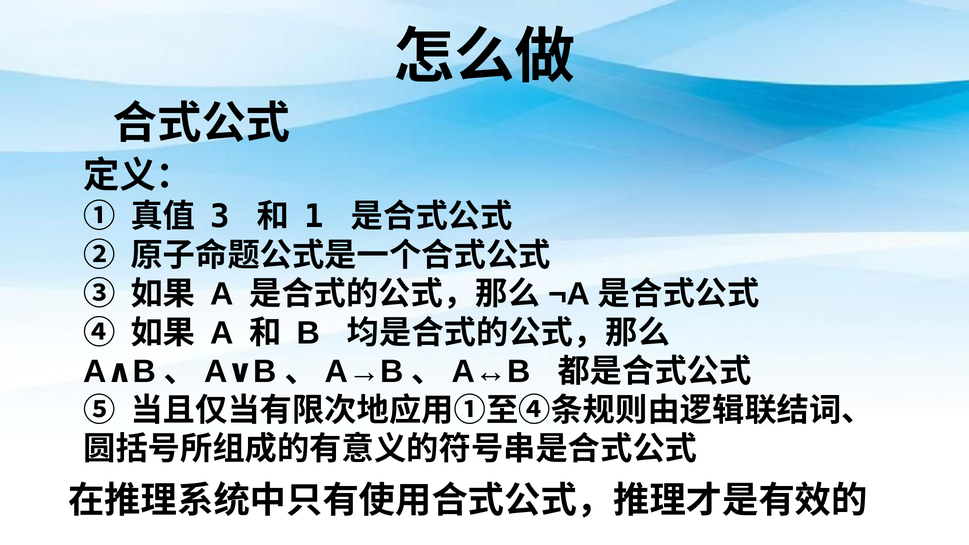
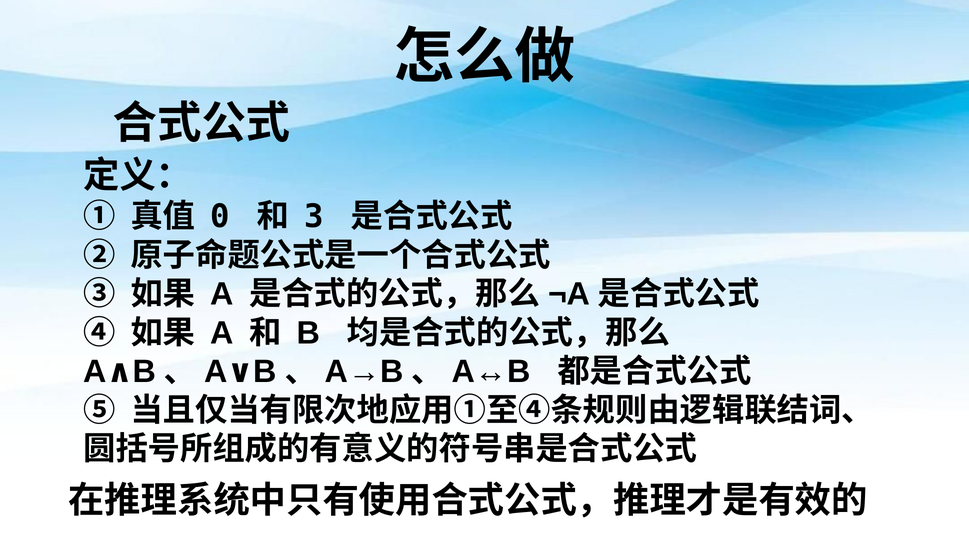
3: 3 -> 0
1: 1 -> 3
